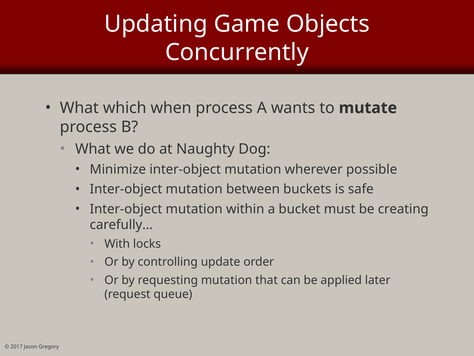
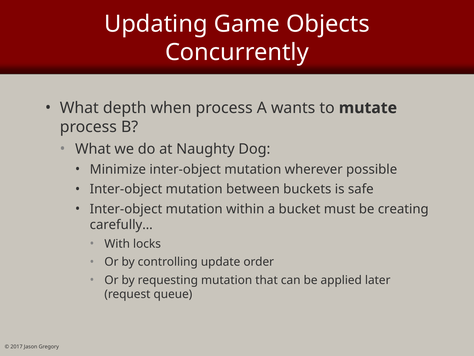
which: which -> depth
